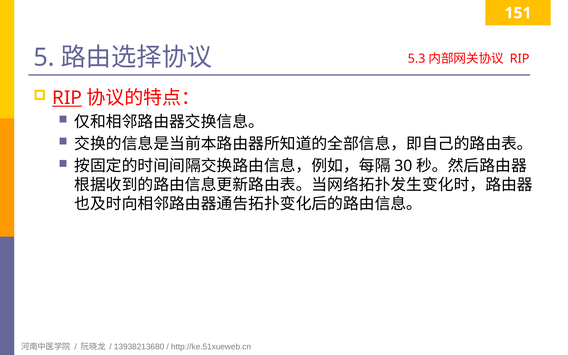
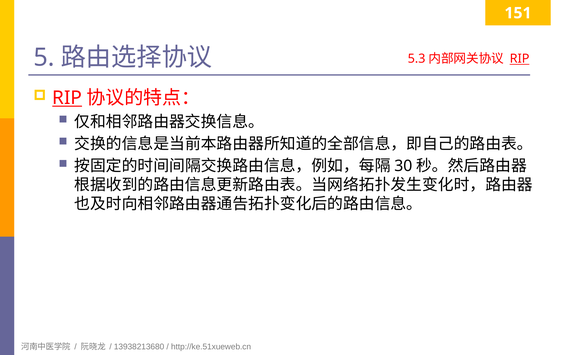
RIP at (520, 59) underline: none -> present
